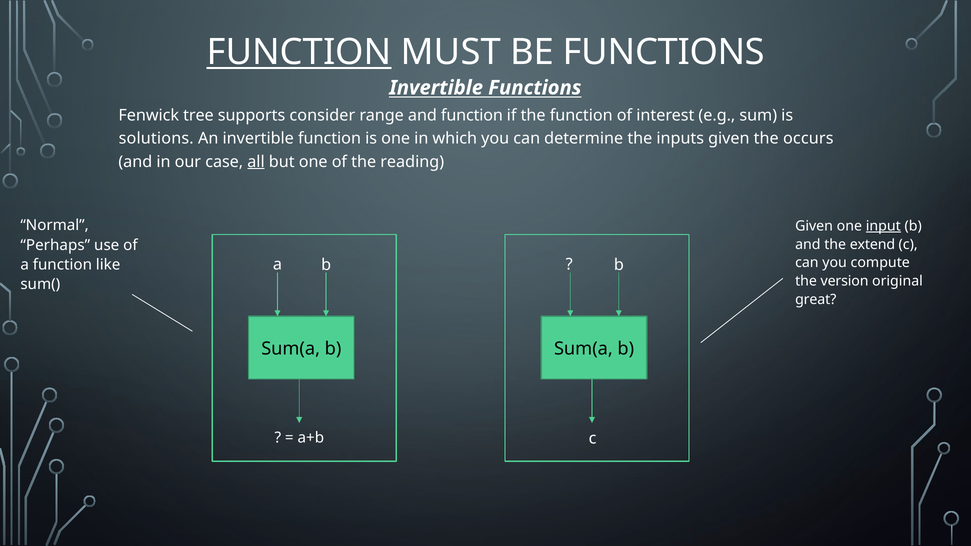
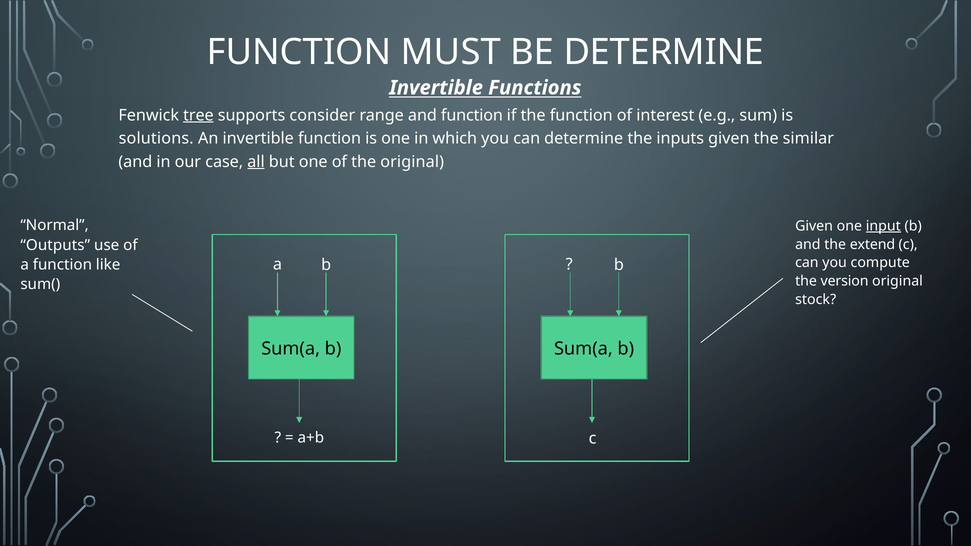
FUNCTION at (299, 52) underline: present -> none
BE FUNCTIONS: FUNCTIONS -> DETERMINE
tree underline: none -> present
occurs: occurs -> similar
the reading: reading -> original
Perhaps: Perhaps -> Outputs
great: great -> stock
